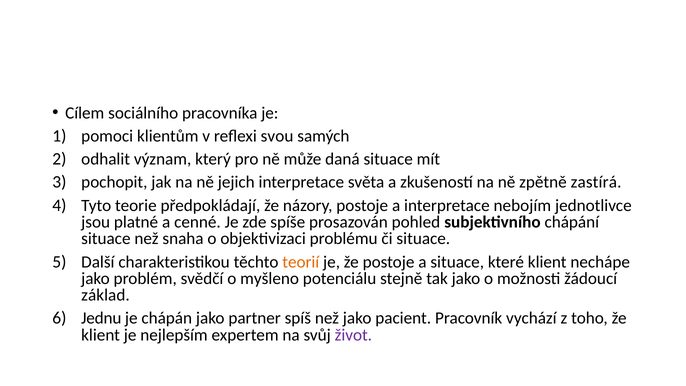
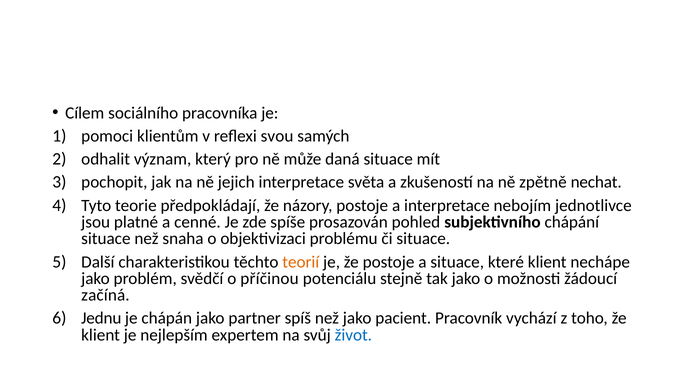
zastírá: zastírá -> nechat
myšleno: myšleno -> příčinou
základ: základ -> začíná
život colour: purple -> blue
